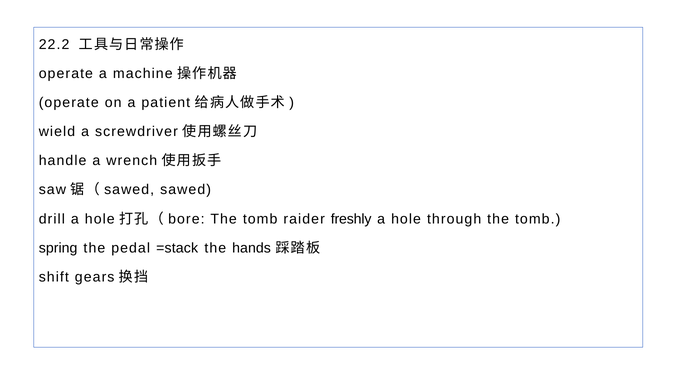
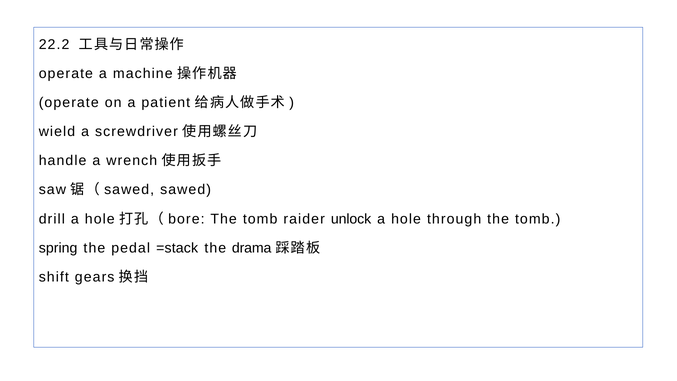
freshly: freshly -> unlock
hands: hands -> drama
